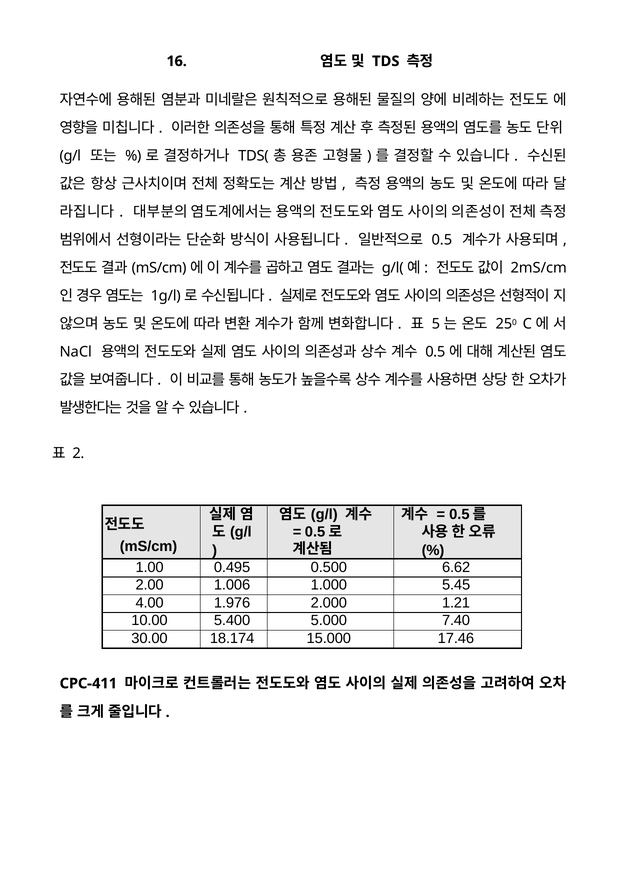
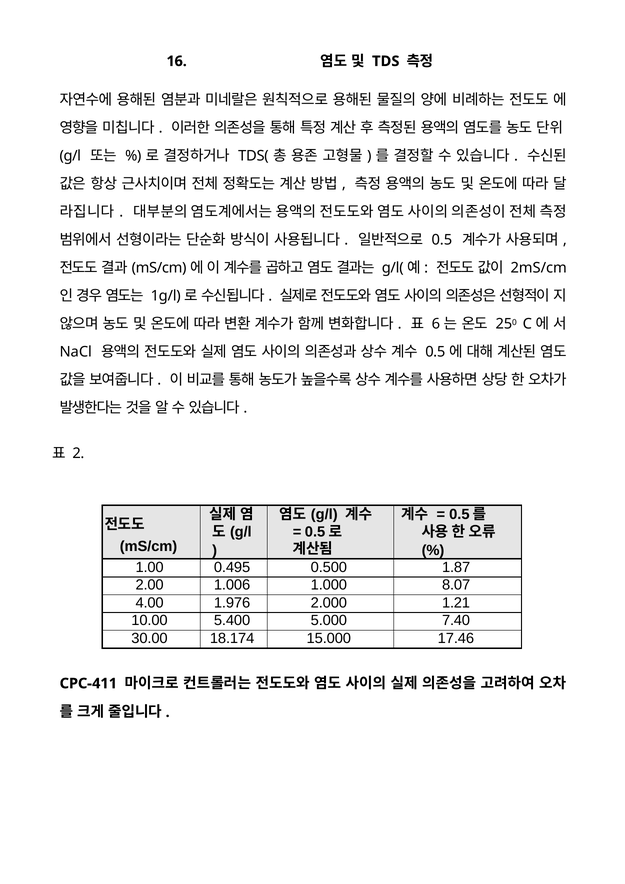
5: 5 -> 6
6.62: 6.62 -> 1.87
5.45: 5.45 -> 8.07
